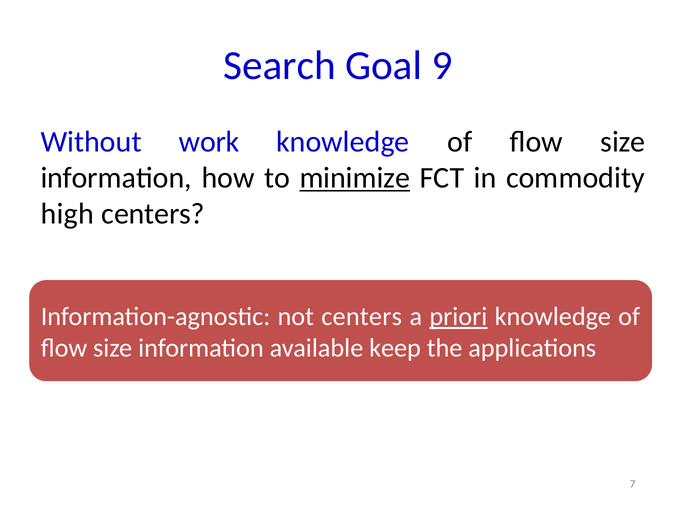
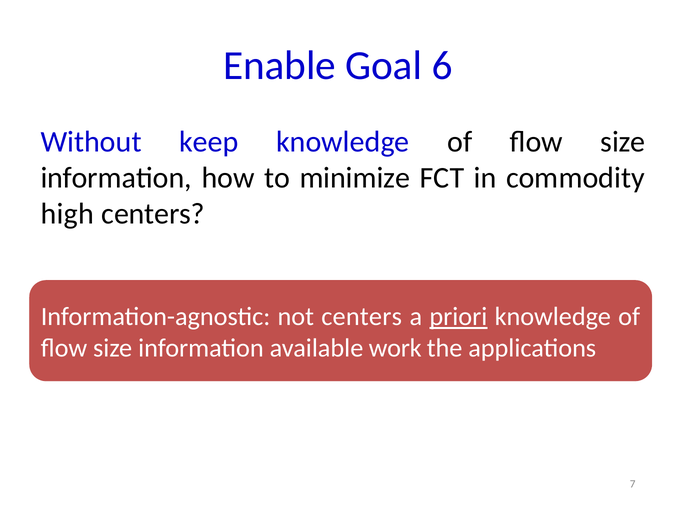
Search: Search -> Enable
9: 9 -> 6
work: work -> keep
minimize underline: present -> none
keep: keep -> work
